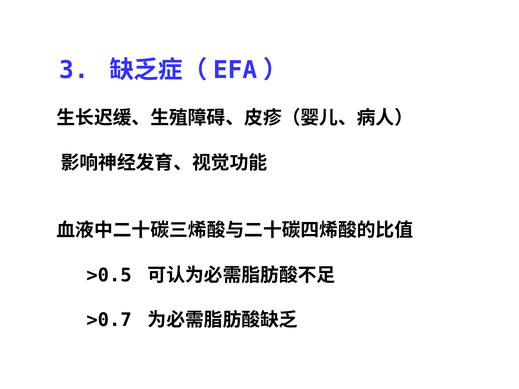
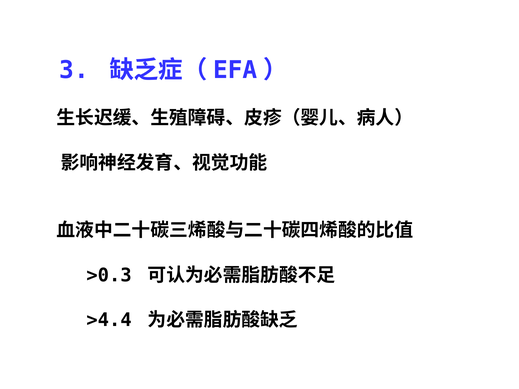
>0.5: >0.5 -> >0.3
>0.7: >0.7 -> >4.4
